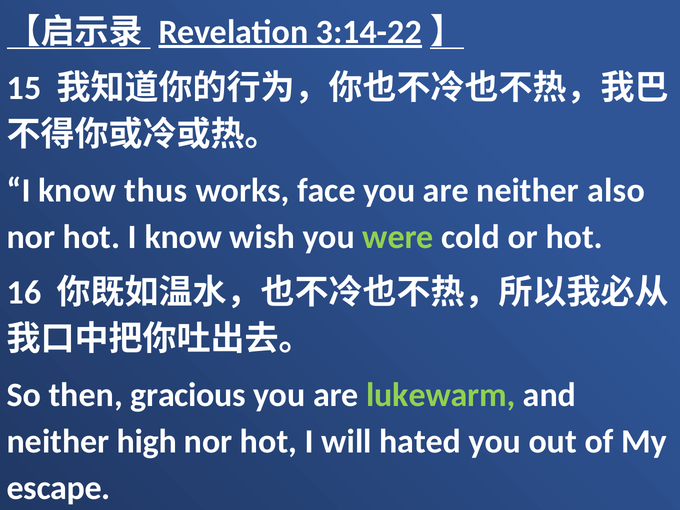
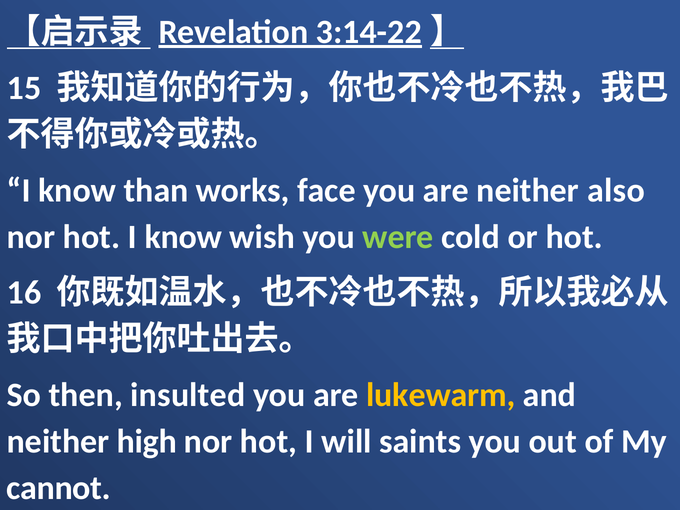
thus: thus -> than
gracious: gracious -> insulted
lukewarm colour: light green -> yellow
hated: hated -> saints
escape: escape -> cannot
